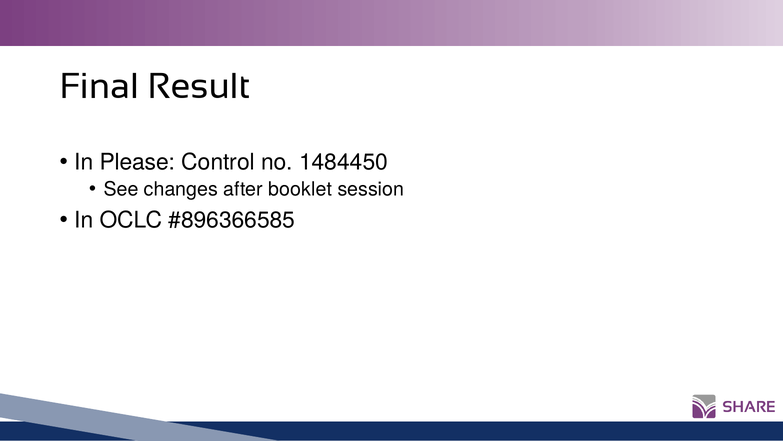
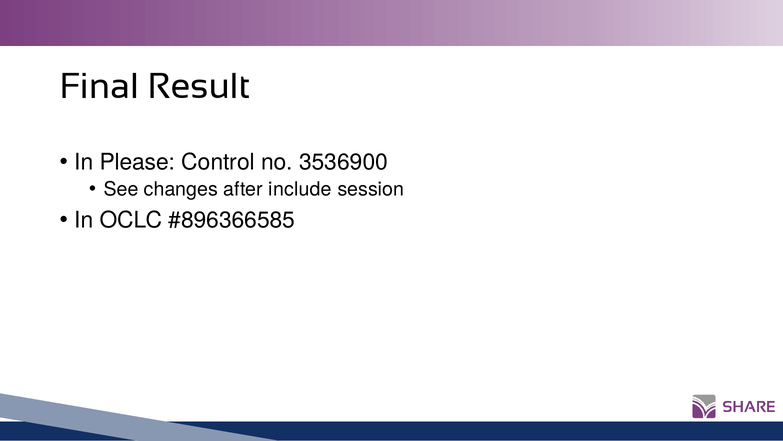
1484450: 1484450 -> 3536900
booklet: booklet -> include
